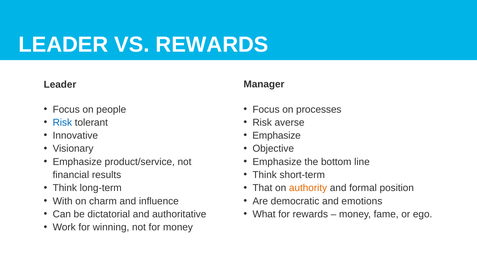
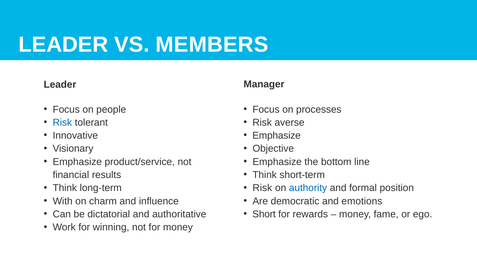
VS REWARDS: REWARDS -> MEMBERS
That at (262, 188): That -> Risk
authority colour: orange -> blue
What: What -> Short
